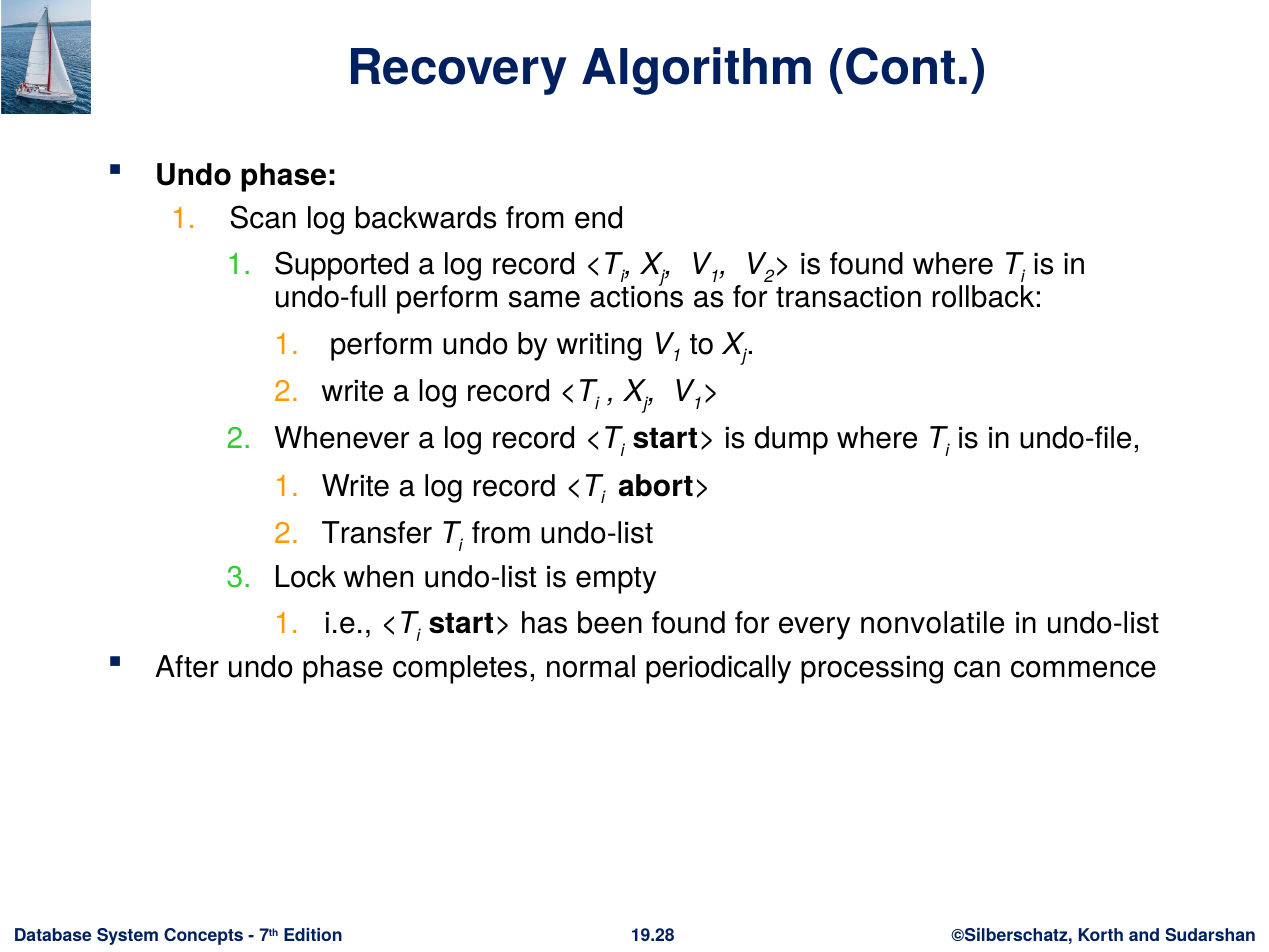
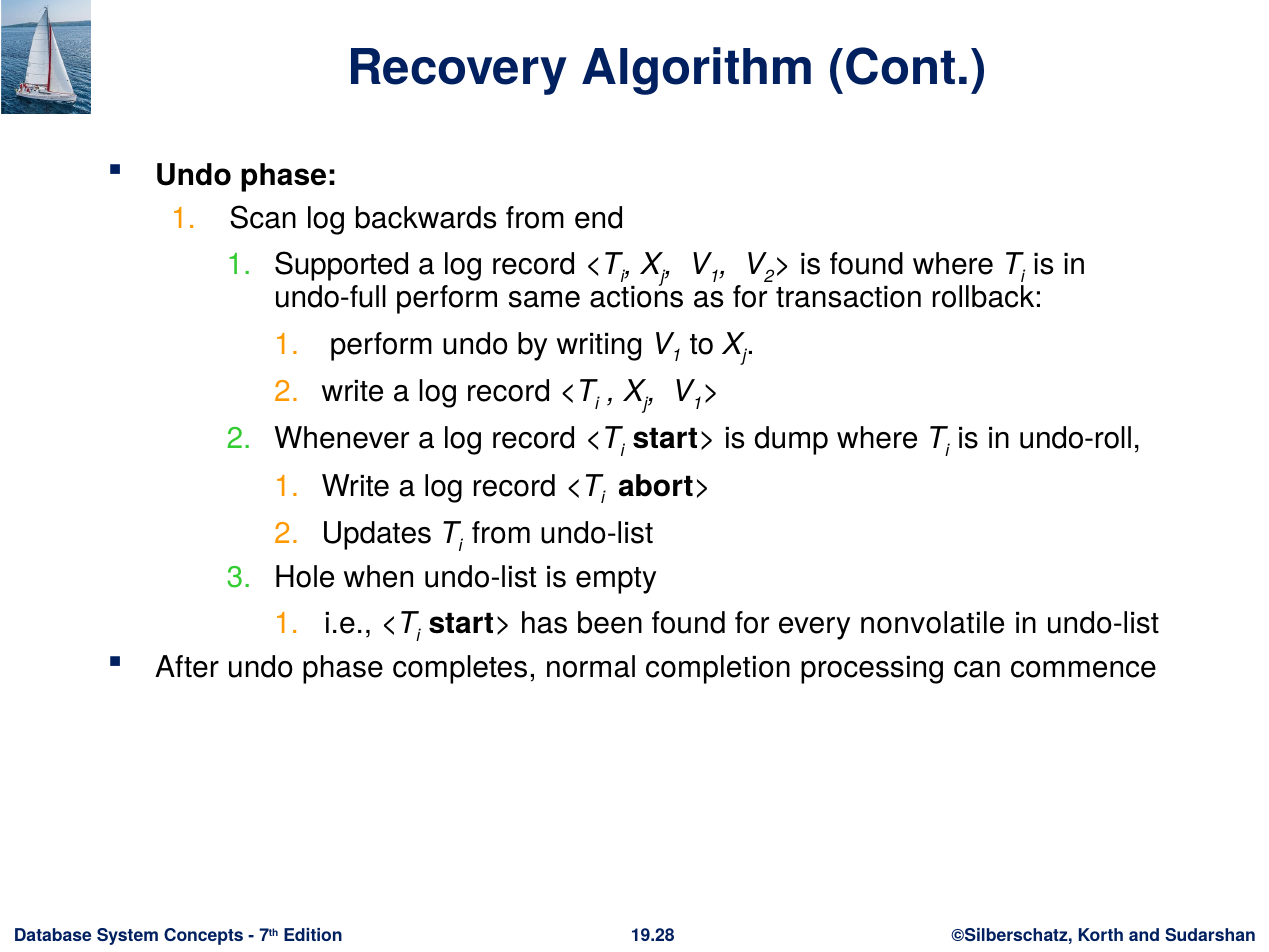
undo-file: undo-file -> undo-roll
Transfer: Transfer -> Updates
Lock: Lock -> Hole
periodically: periodically -> completion
